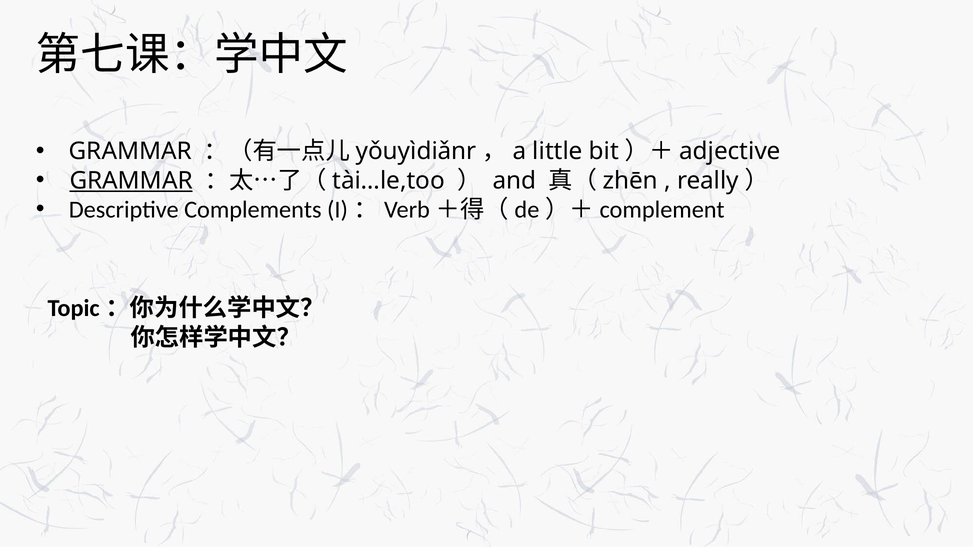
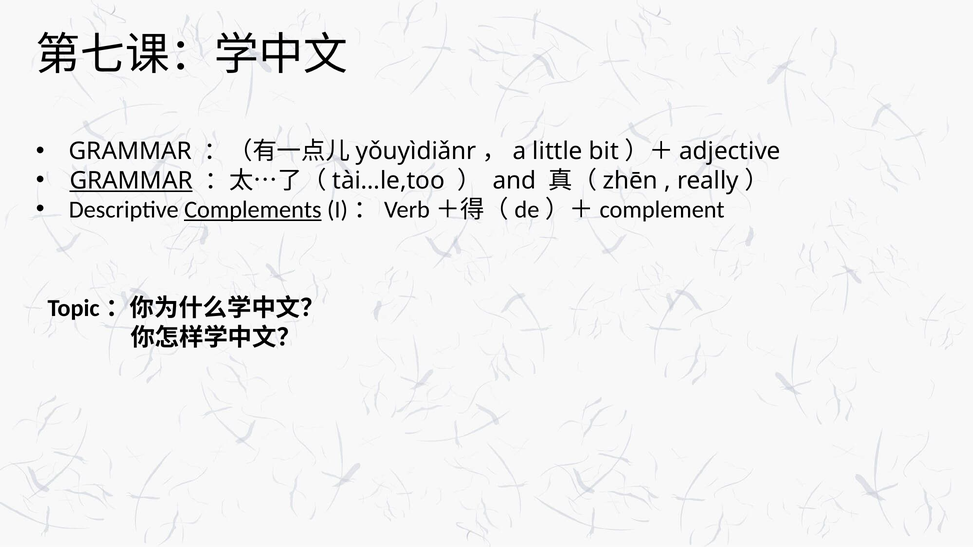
Complements underline: none -> present
